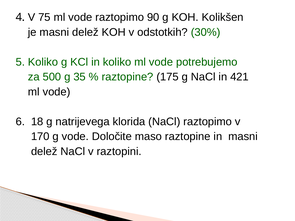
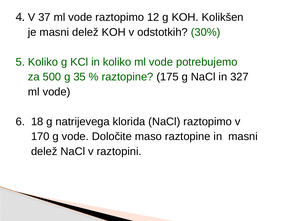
75: 75 -> 37
90: 90 -> 12
421: 421 -> 327
